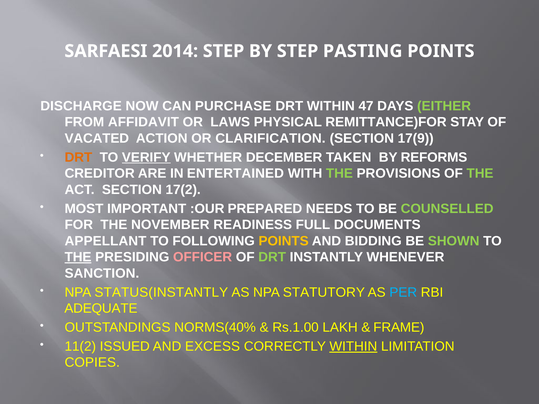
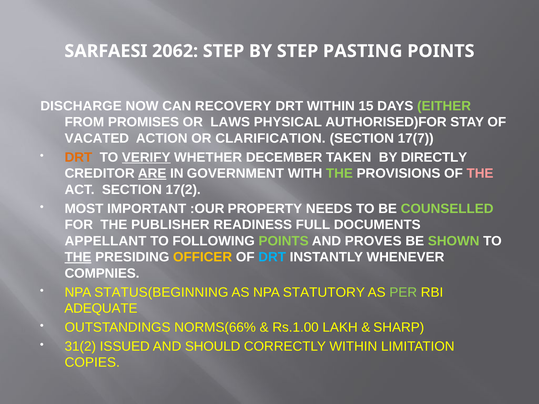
2014: 2014 -> 2062
PURCHASE: PURCHASE -> RECOVERY
47: 47 -> 15
AFFIDAVIT: AFFIDAVIT -> PROMISES
REMITTANCE)FOR: REMITTANCE)FOR -> AUTHORISED)FOR
17(9: 17(9 -> 17(7
REFORMS: REFORMS -> DIRECTLY
ARE underline: none -> present
ENTERTAINED: ENTERTAINED -> GOVERNMENT
THE at (480, 174) colour: light green -> pink
PREPARED: PREPARED -> PROPERTY
NOVEMBER: NOVEMBER -> PUBLISHER
POINTS at (284, 241) colour: yellow -> light green
BIDDING: BIDDING -> PROVES
OFFICER colour: pink -> yellow
DRT at (272, 257) colour: light green -> light blue
SANCTION: SANCTION -> COMPNIES
STATUS(INSTANTLY: STATUS(INSTANTLY -> STATUS(BEGINNING
PER colour: light blue -> light green
NORMS(40%: NORMS(40% -> NORMS(66%
FRAME: FRAME -> SHARP
11(2: 11(2 -> 31(2
EXCESS: EXCESS -> SHOULD
WITHIN at (353, 347) underline: present -> none
